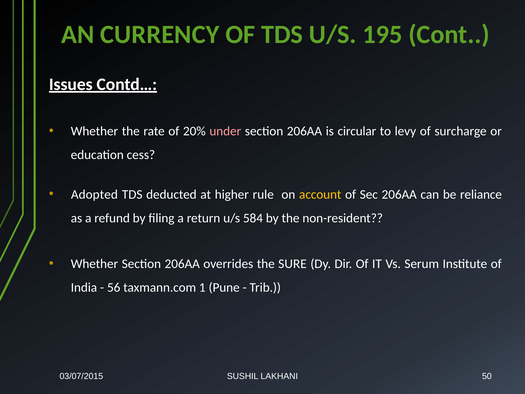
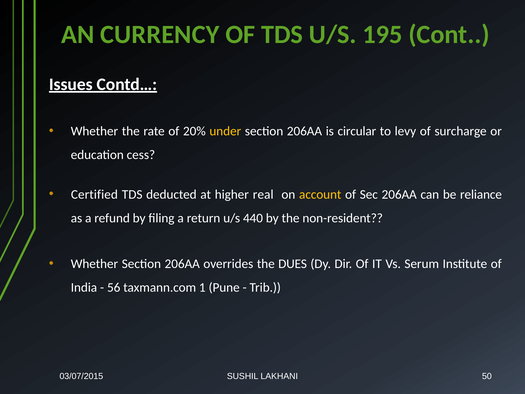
under colour: pink -> yellow
Adopted: Adopted -> Certified
rule: rule -> real
584: 584 -> 440
SURE: SURE -> DUES
